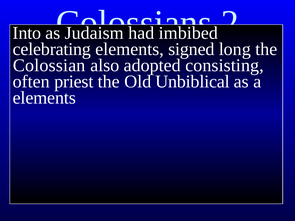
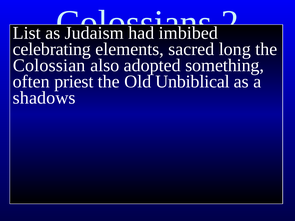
Into: Into -> List
signed: signed -> sacred
consisting: consisting -> something
elements at (44, 98): elements -> shadows
